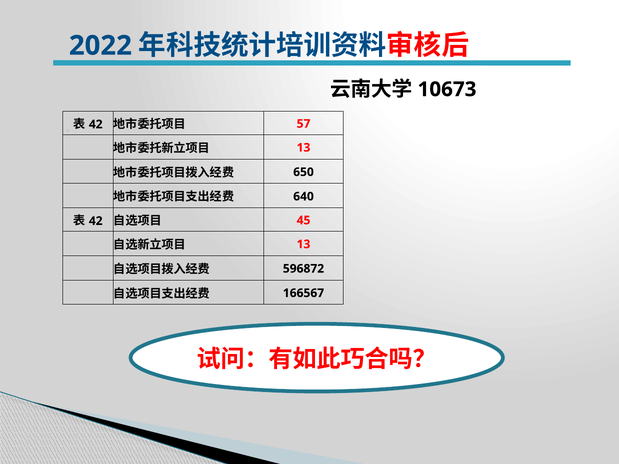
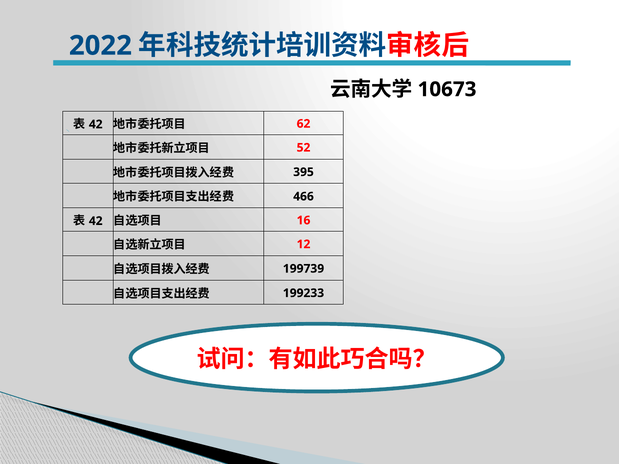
57: 57 -> 62
13 at (304, 148): 13 -> 52
650: 650 -> 395
640: 640 -> 466
45: 45 -> 16
13 at (304, 244): 13 -> 12
596872: 596872 -> 199739
166567: 166567 -> 199233
